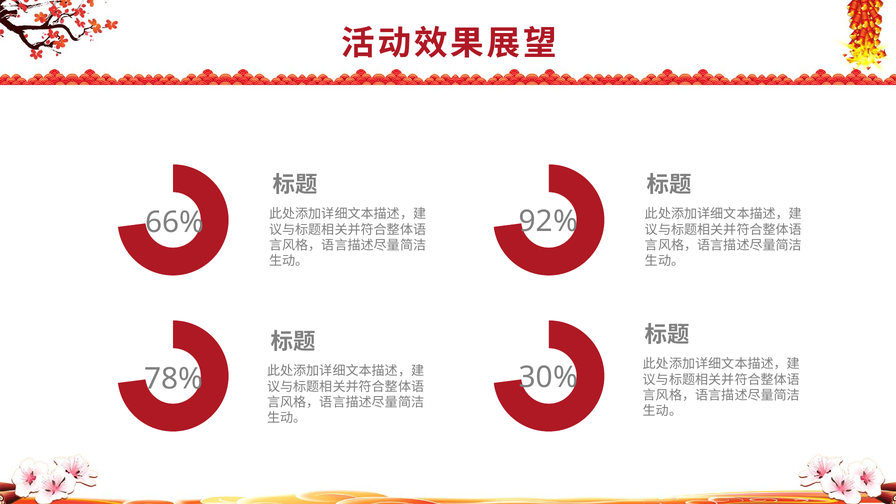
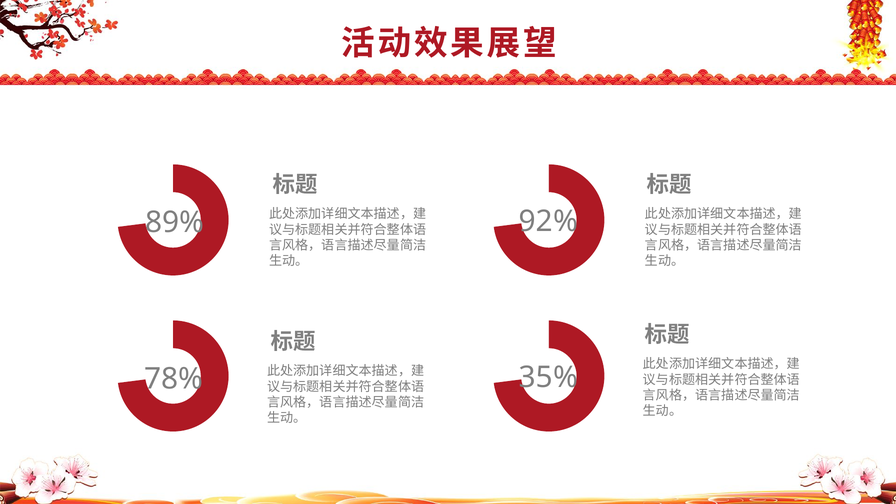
66%: 66% -> 89%
30%: 30% -> 35%
